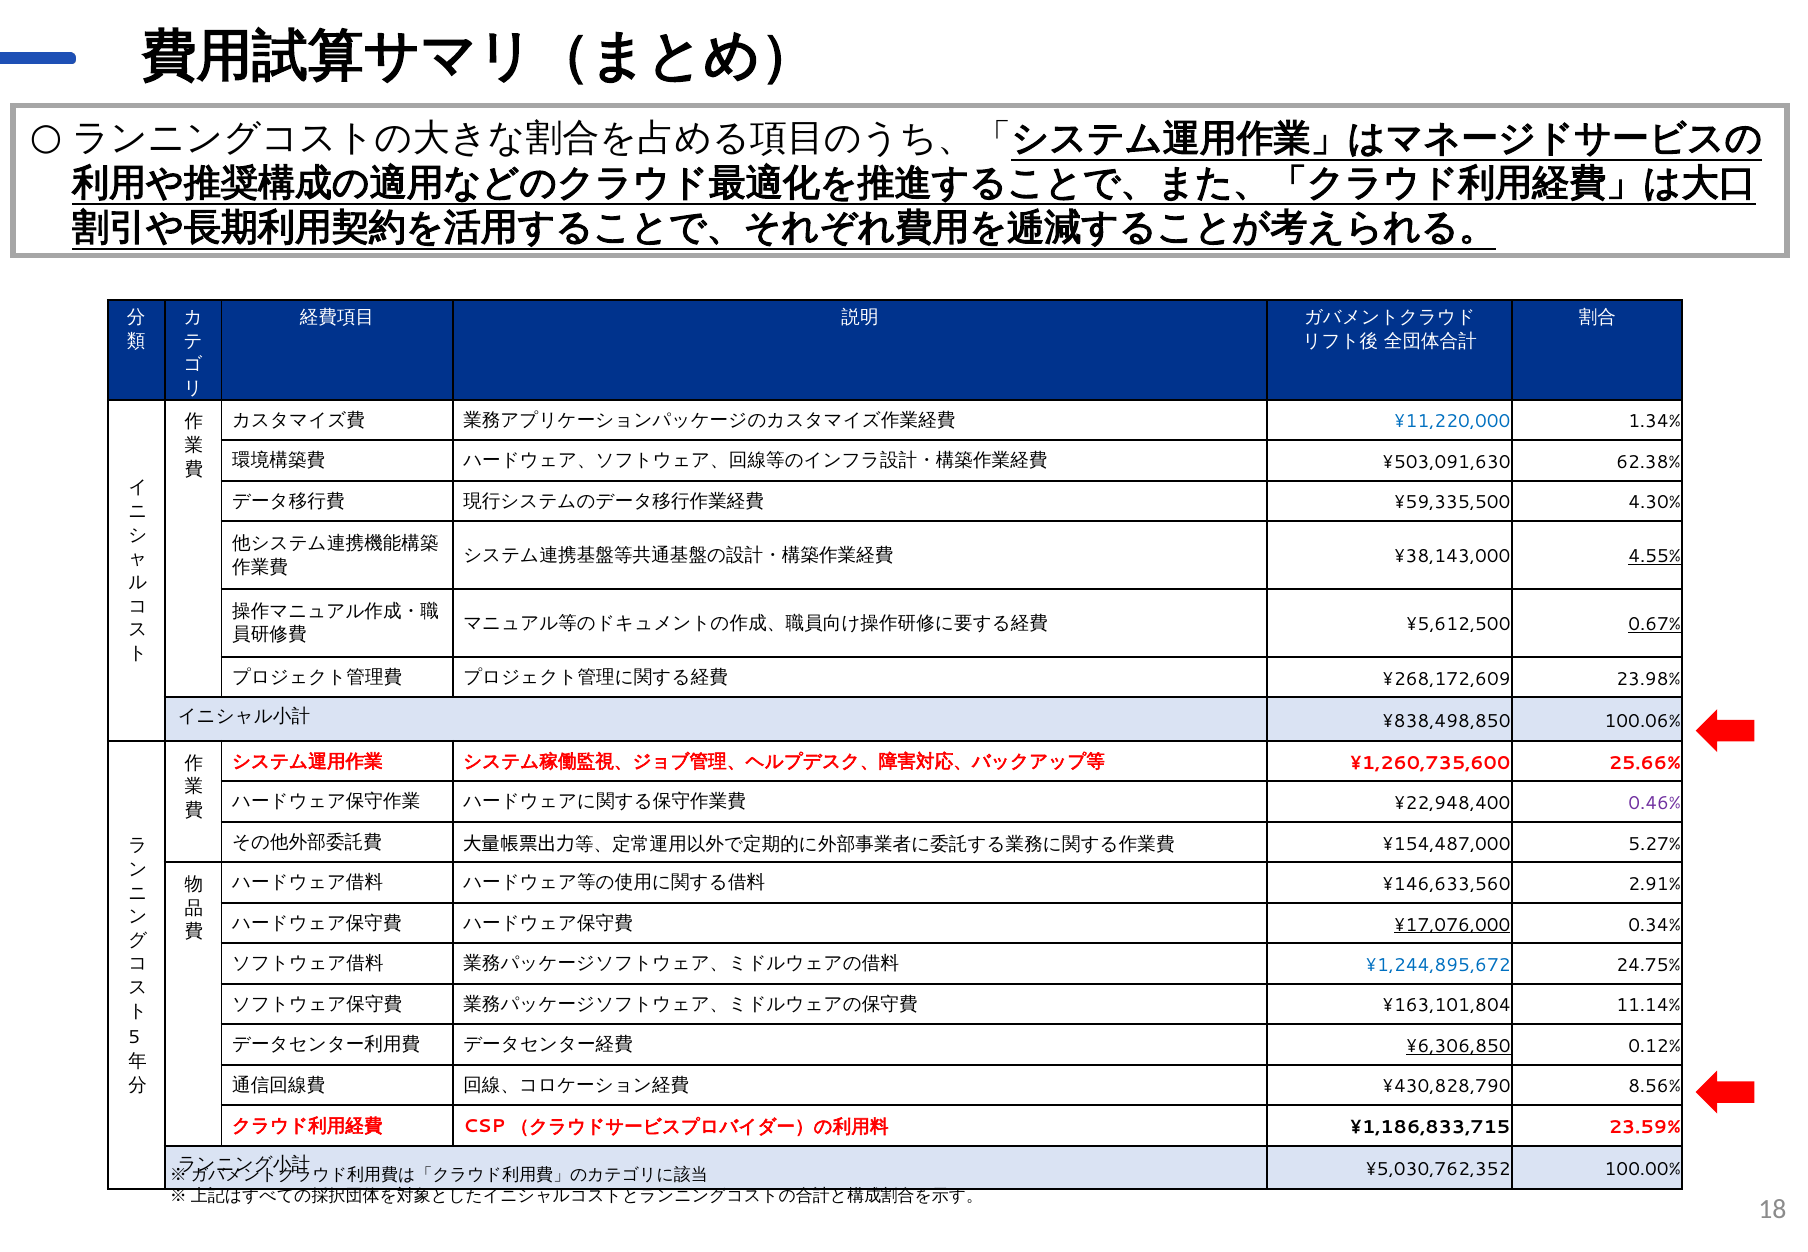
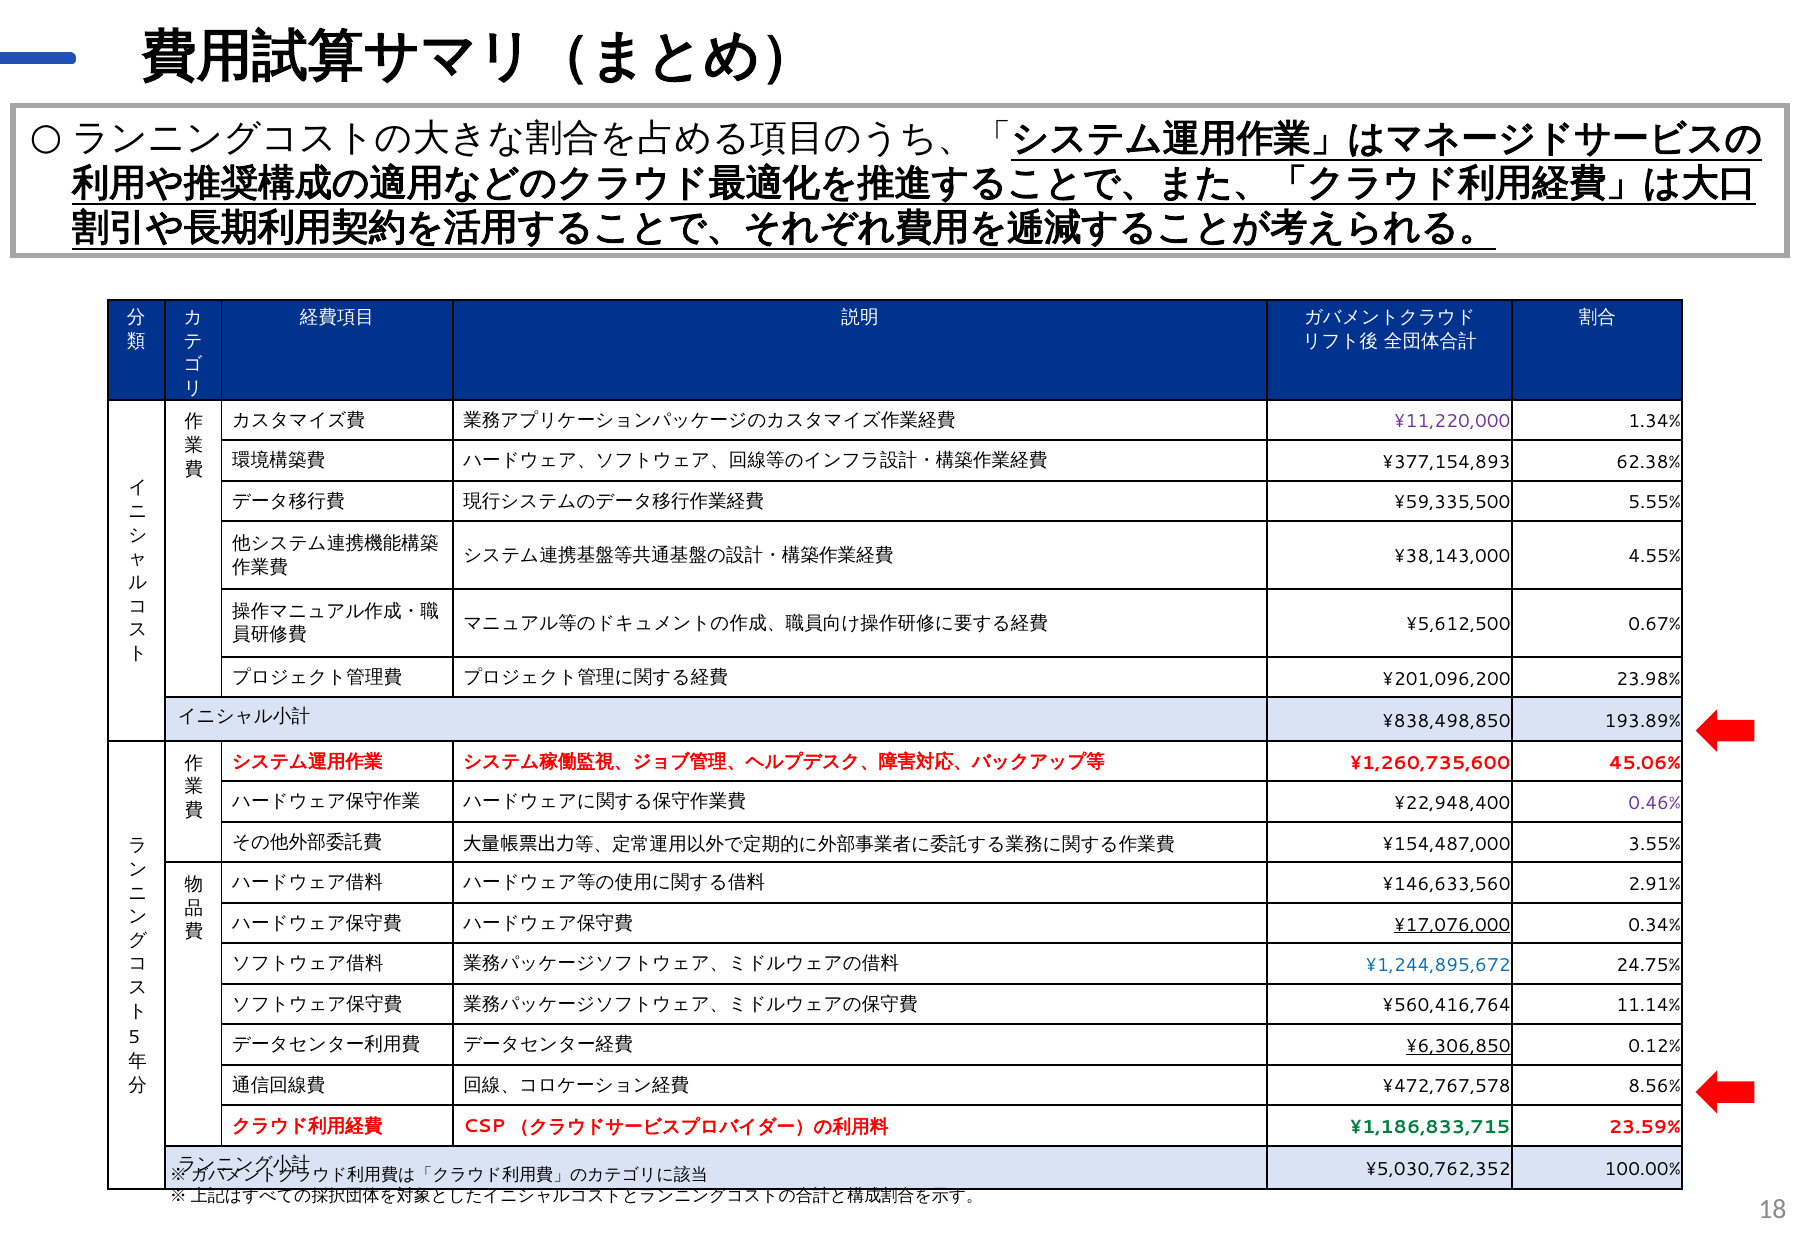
¥11,220,000 colour: blue -> purple
¥503,091,630: ¥503,091,630 -> ¥377,154,893
4.30%: 4.30% -> 5.55%
4.55% underline: present -> none
0.67% underline: present -> none
¥268,172,609: ¥268,172,609 -> ¥201,096,200
100.06%: 100.06% -> 193.89%
25.66%: 25.66% -> 45.06%
5.27%: 5.27% -> 3.55%
¥163,101,804: ¥163,101,804 -> ¥560,416,764
¥430,828,790: ¥430,828,790 -> ¥472,767,578
¥1,186,833,715 colour: black -> green
